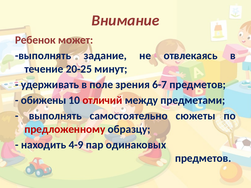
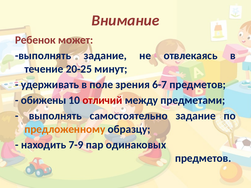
самостоятельно сюжеты: сюжеты -> задание
предложенному colour: red -> orange
4-9: 4-9 -> 7-9
